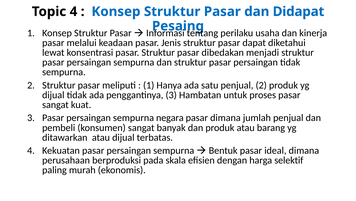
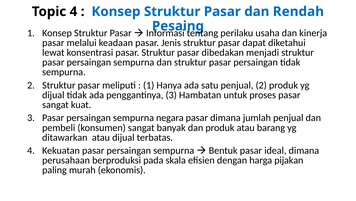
Didapat: Didapat -> Rendah
selektif: selektif -> pijakan
